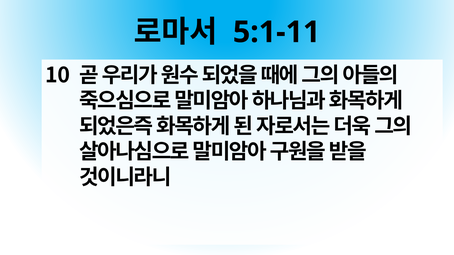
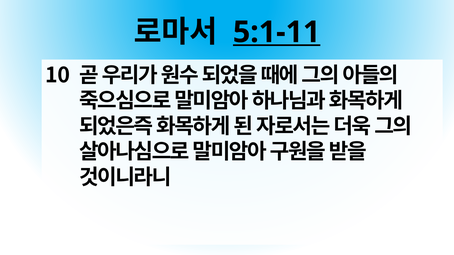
5:1-11 underline: none -> present
